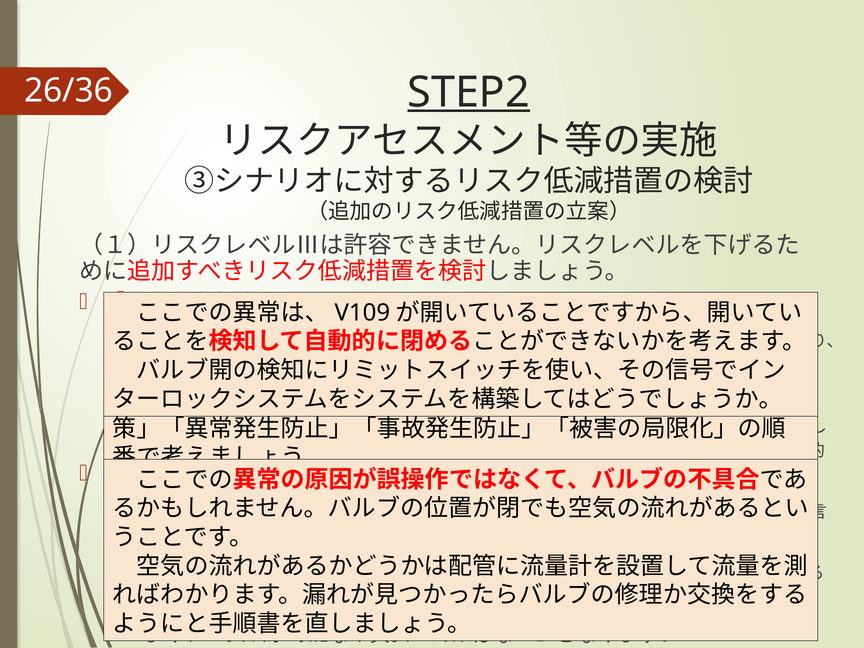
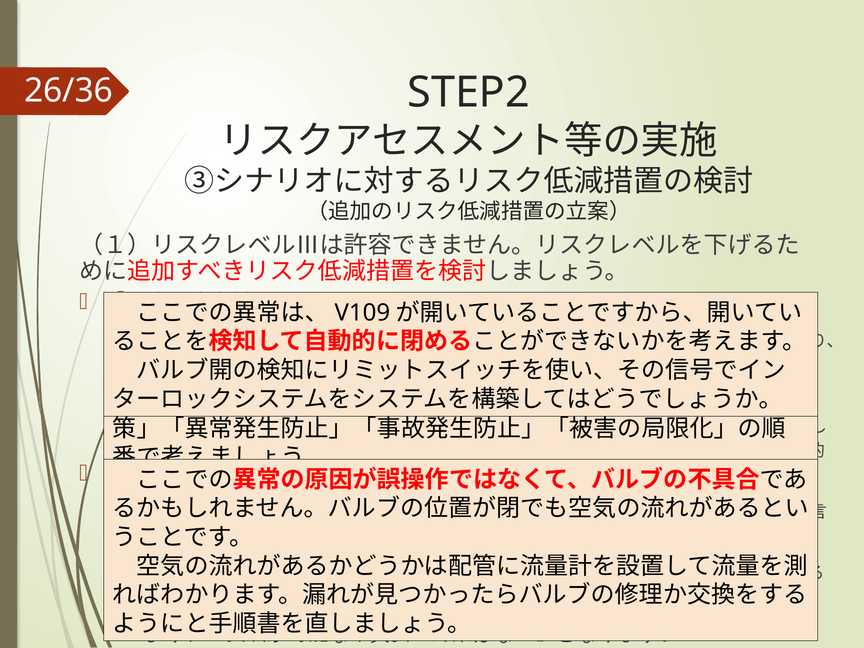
STEP2 underline: present -> none
